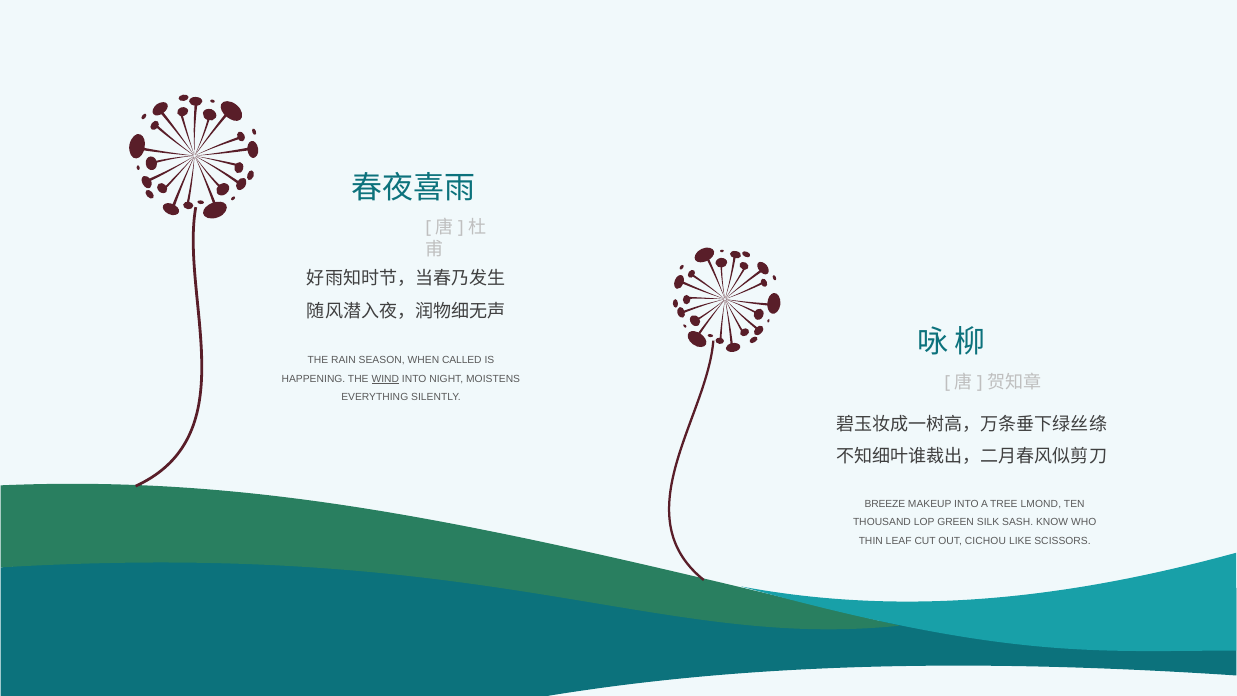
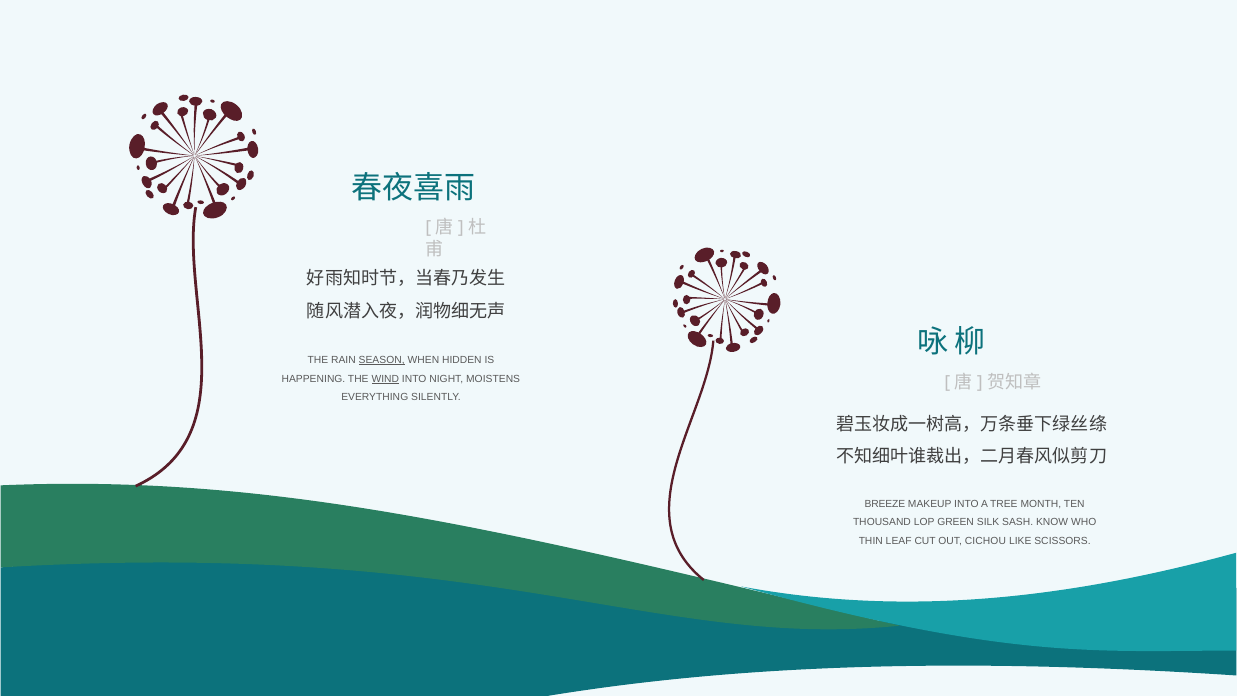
SEASON underline: none -> present
CALLED: CALLED -> HIDDEN
LMOND: LMOND -> MONTH
